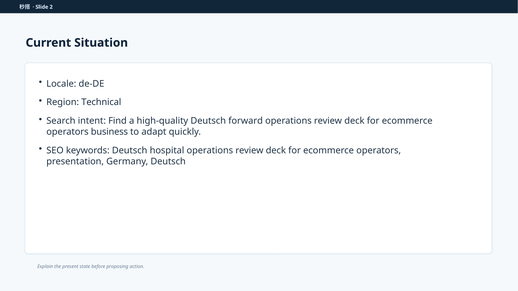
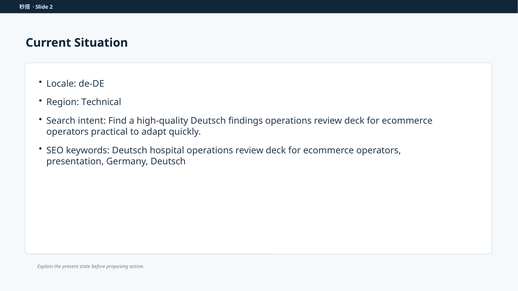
forward: forward -> findings
business: business -> practical
